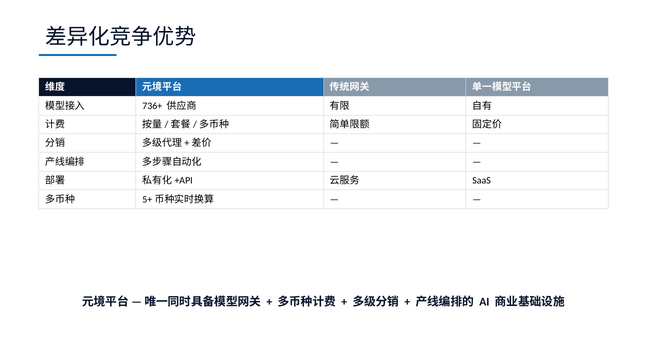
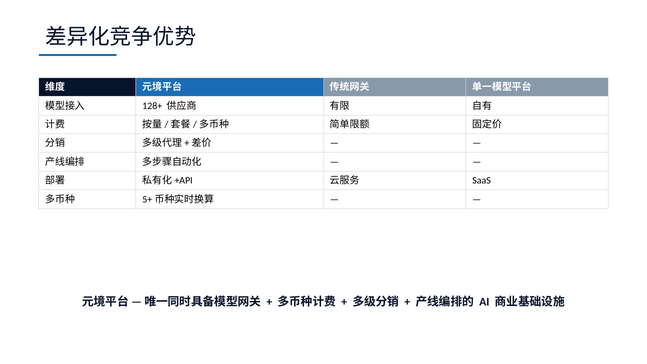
736+: 736+ -> 128+
